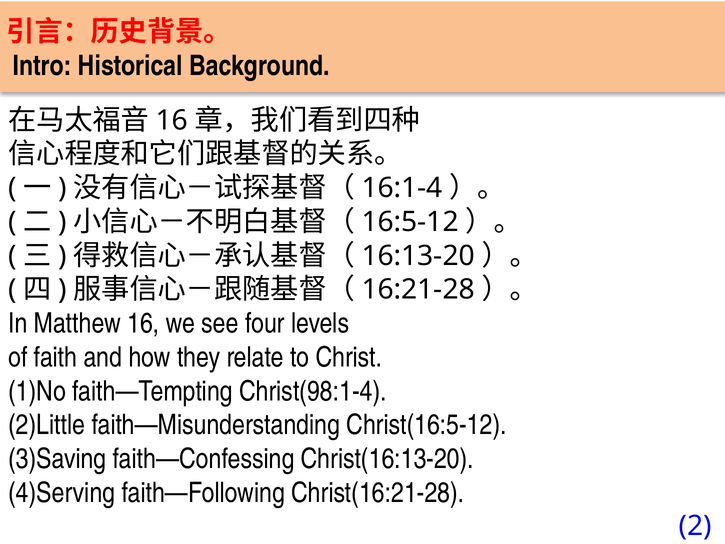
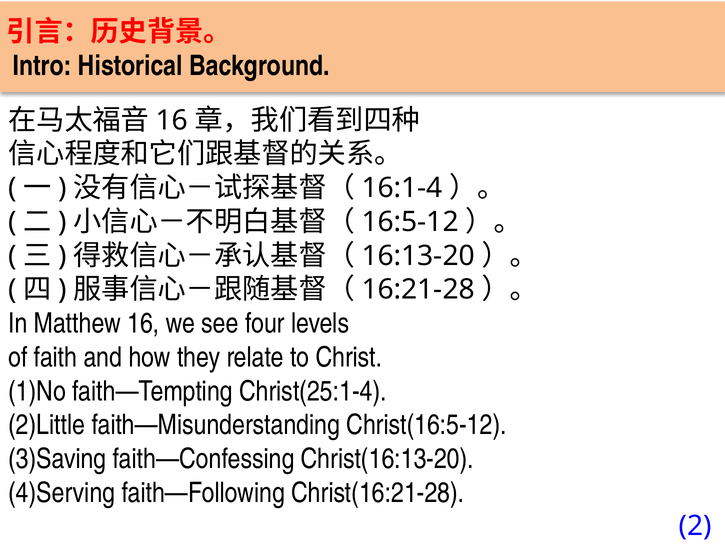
Christ(98:1-4: Christ(98:1-4 -> Christ(25:1-4
